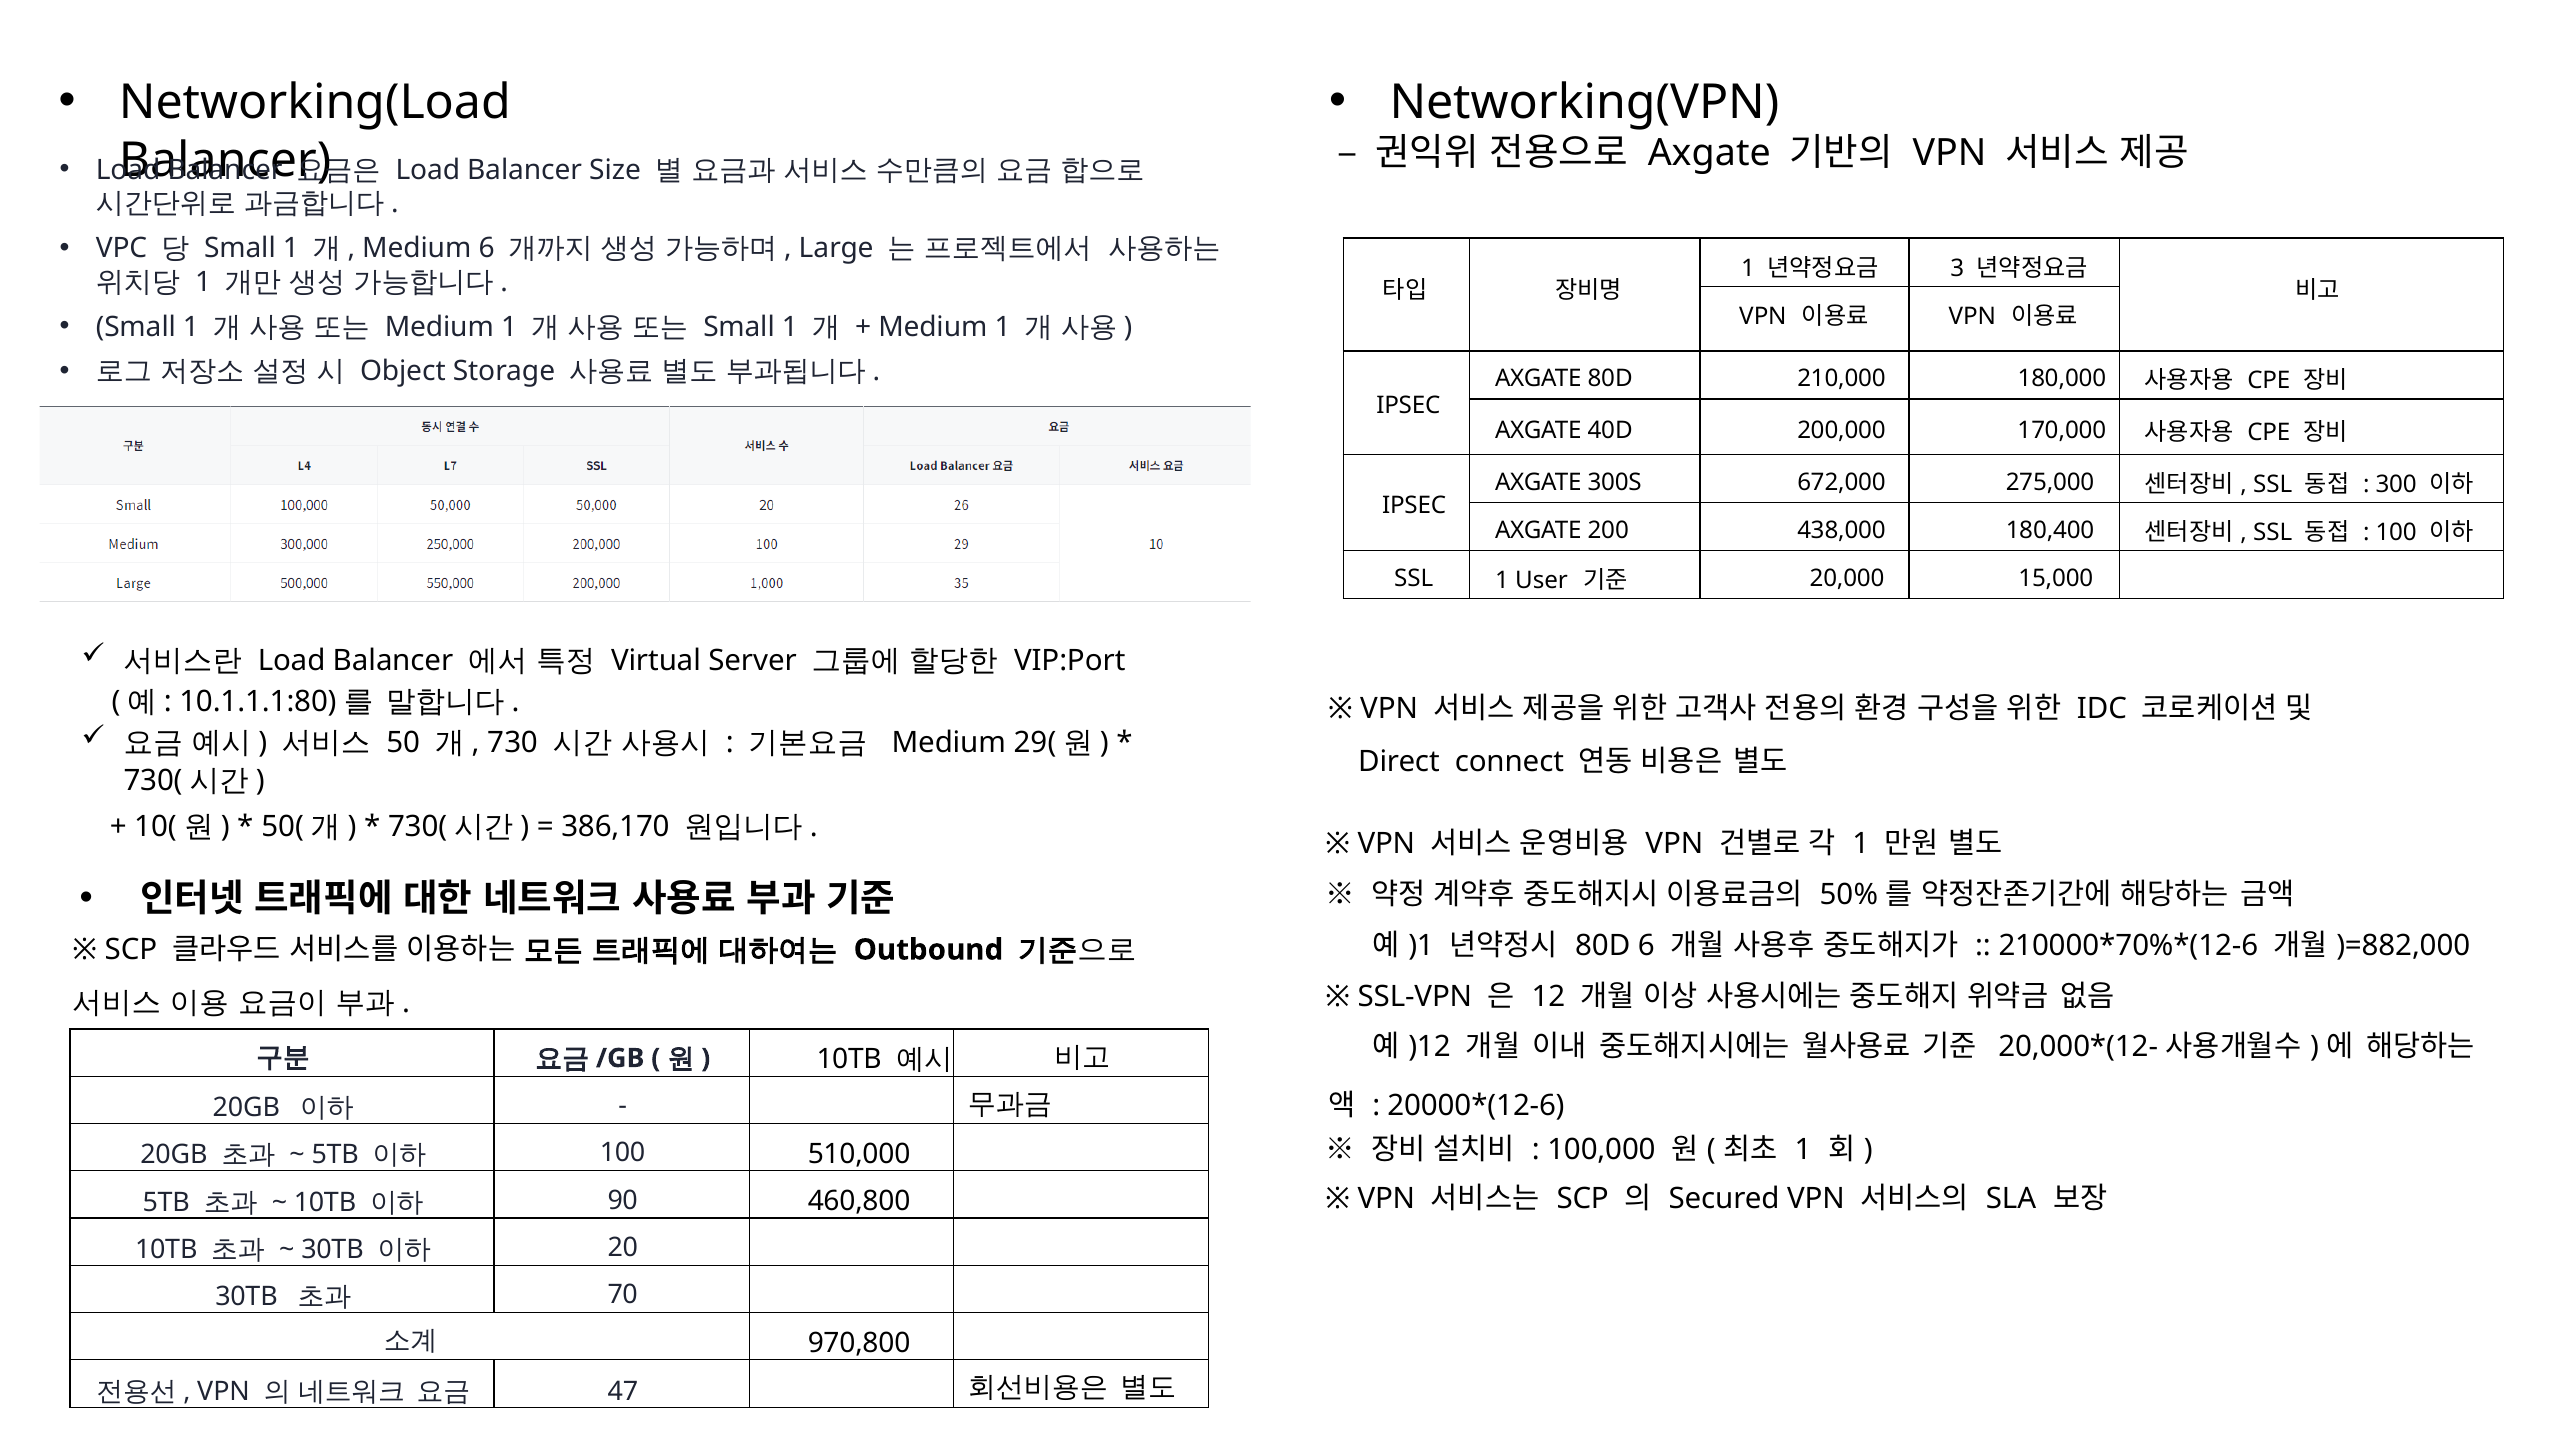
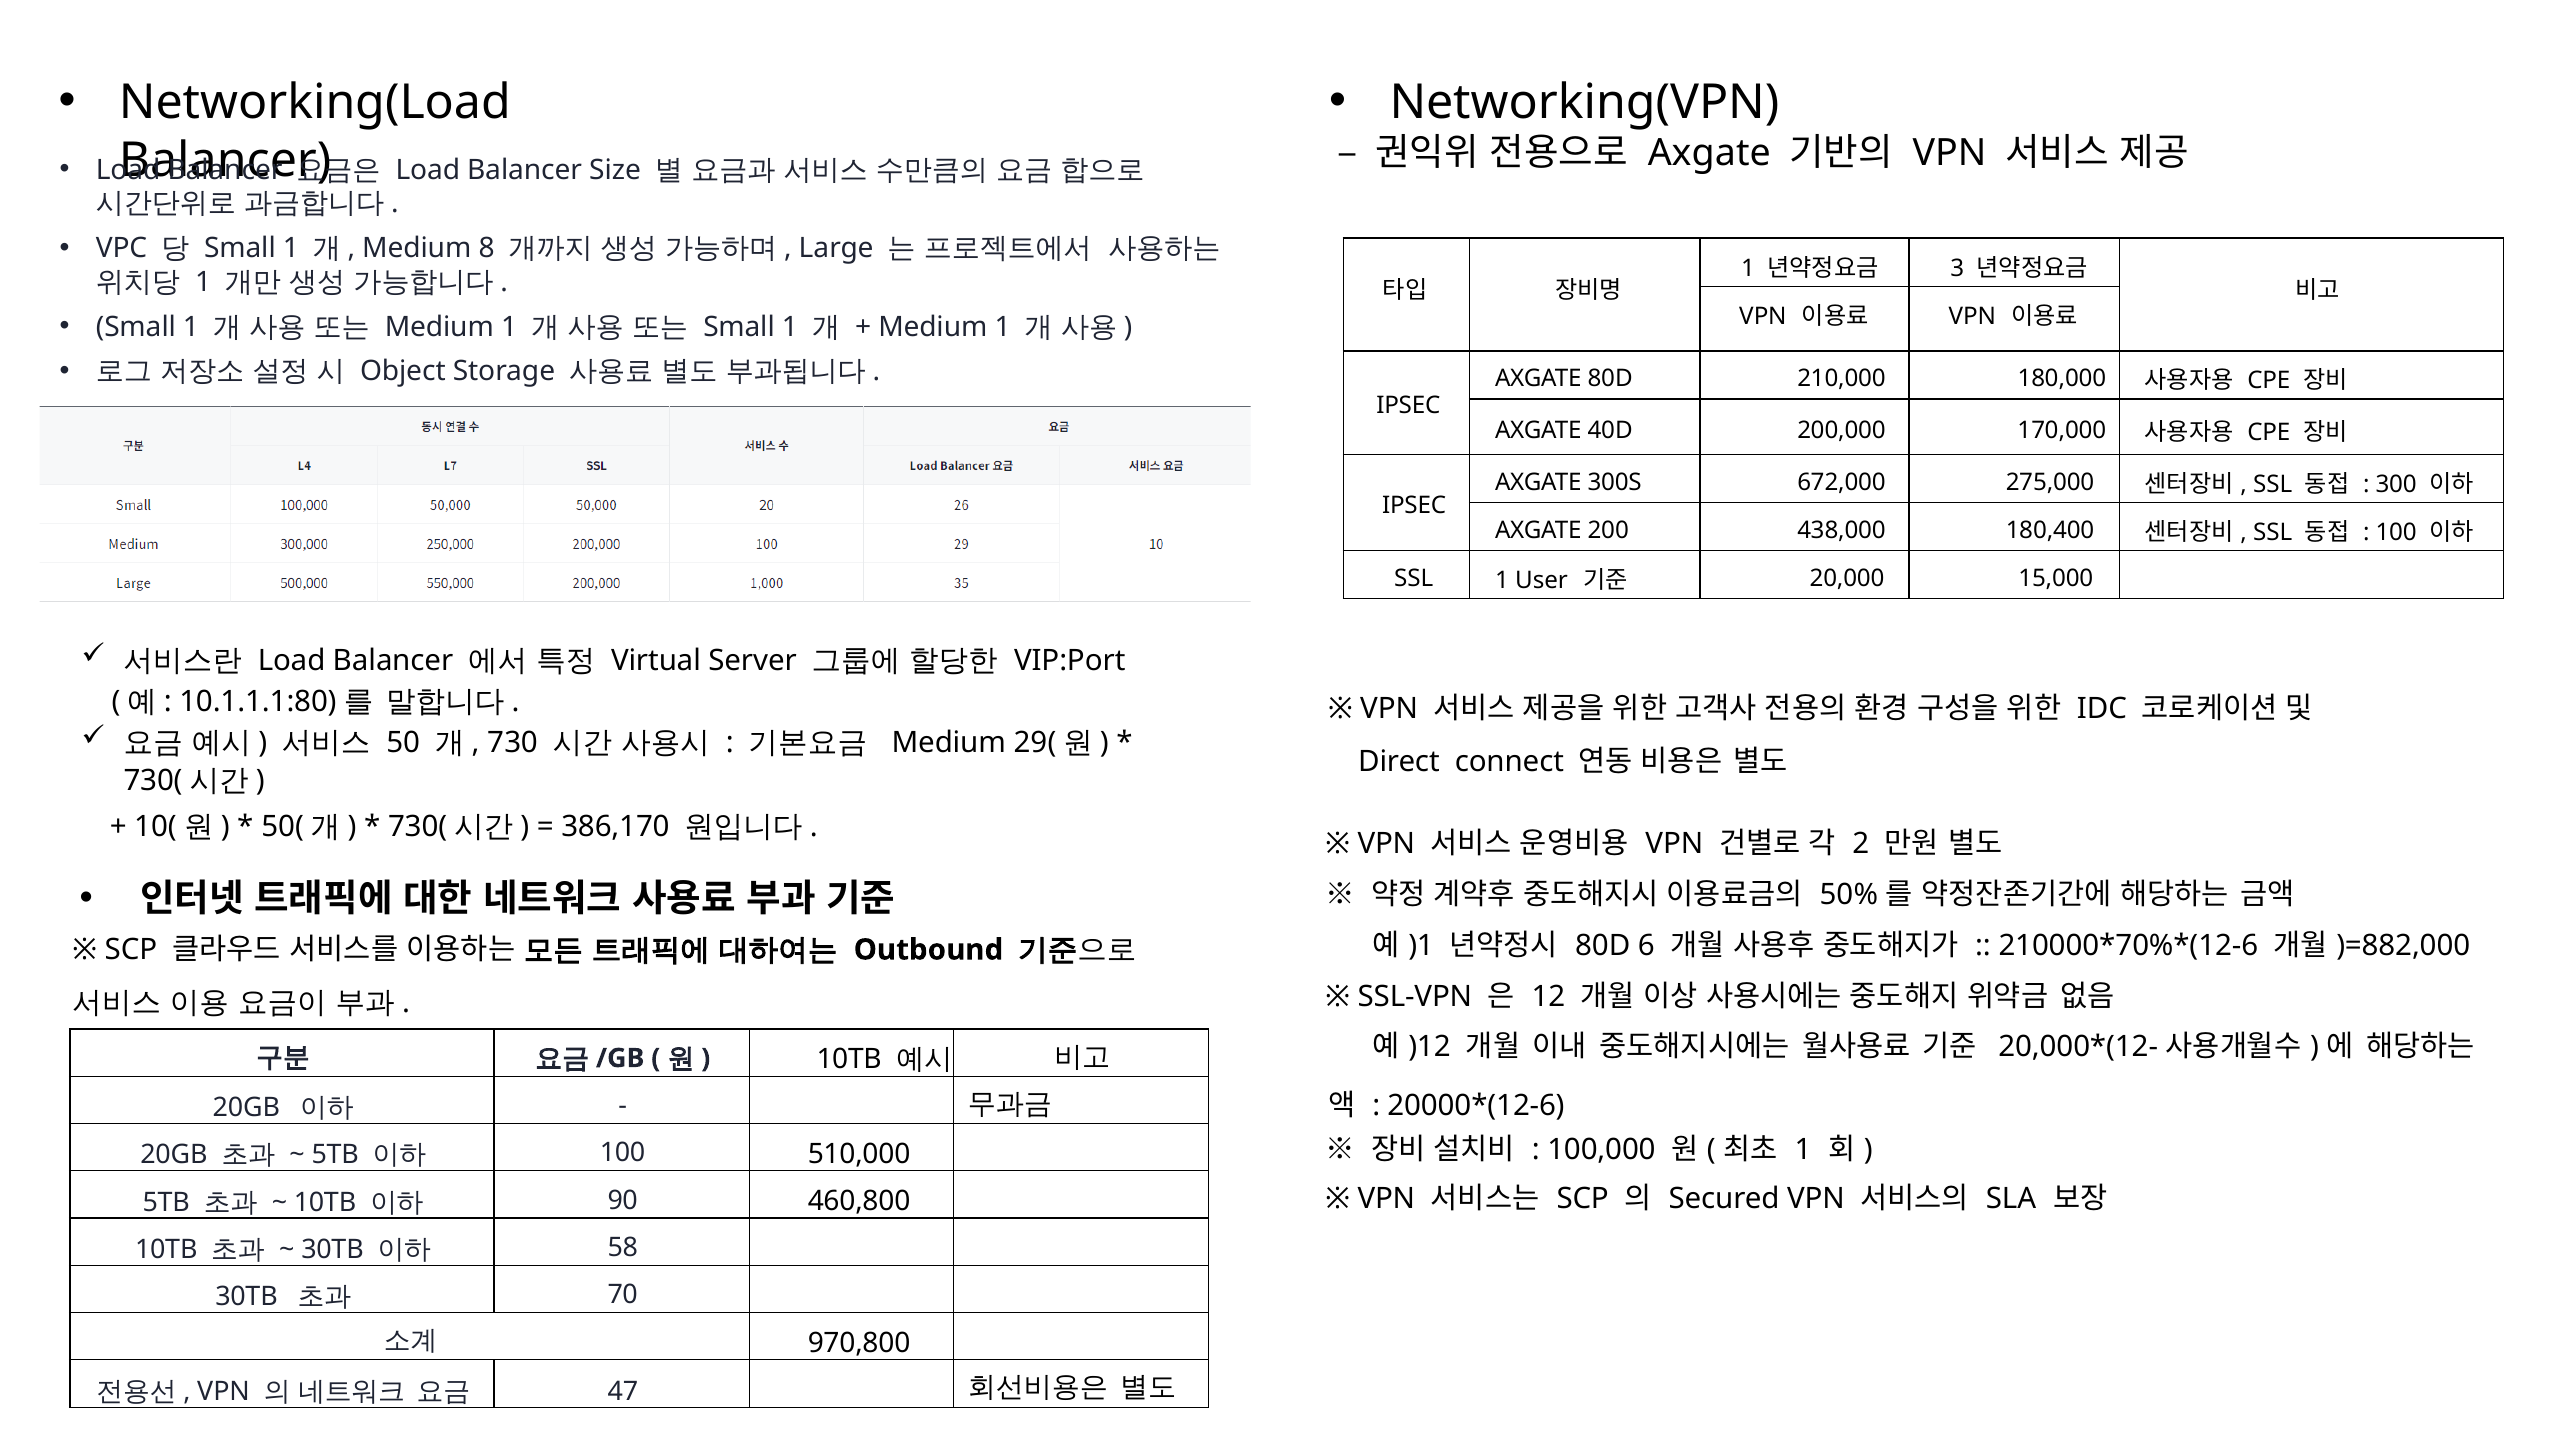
Medium 6: 6 -> 8
1 at (1861, 843): 1 -> 2
20: 20 -> 58
